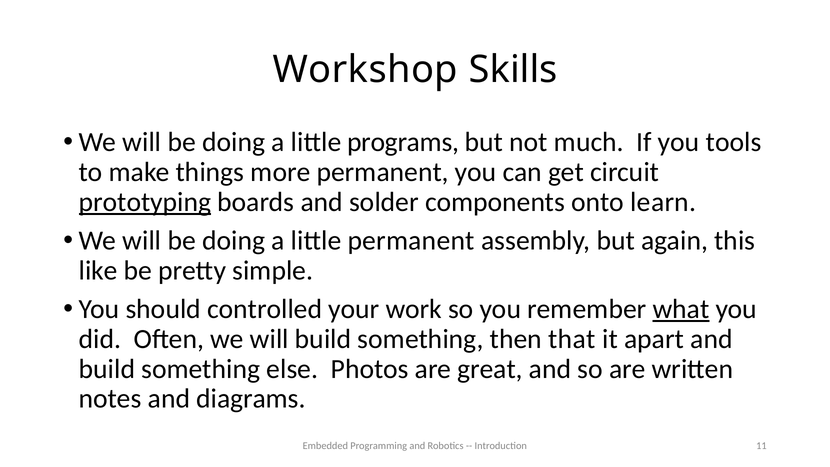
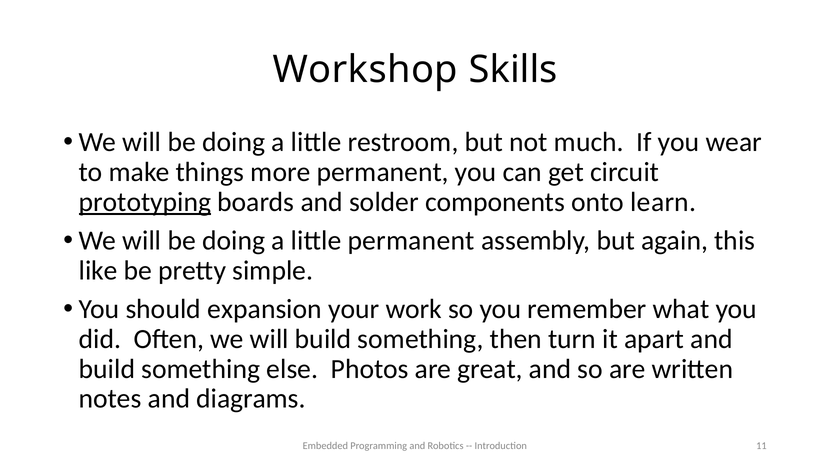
programs: programs -> restroom
tools: tools -> wear
controlled: controlled -> expansion
what underline: present -> none
that: that -> turn
